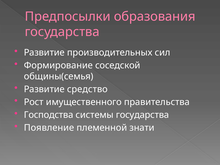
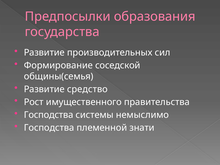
системы государства: государства -> немыслимо
Появление at (49, 128): Появление -> Господства
